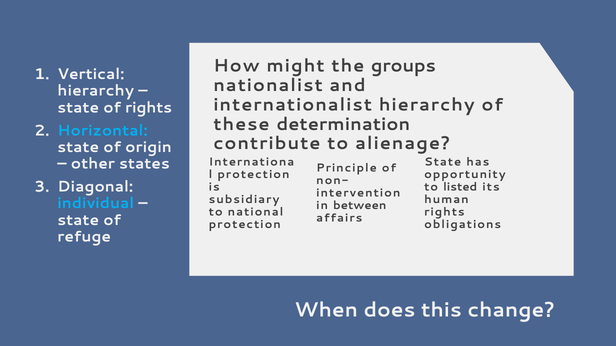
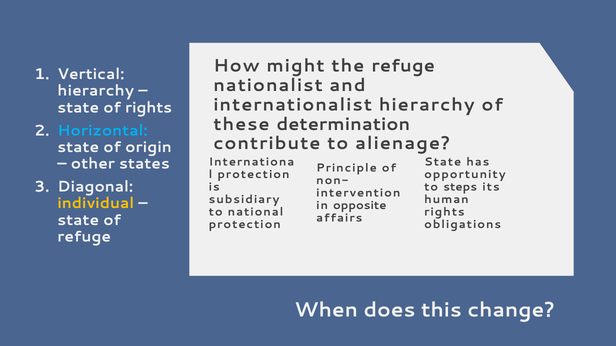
the groups: groups -> refuge
listed: listed -> steps
individual colour: light blue -> yellow
between: between -> opposite
